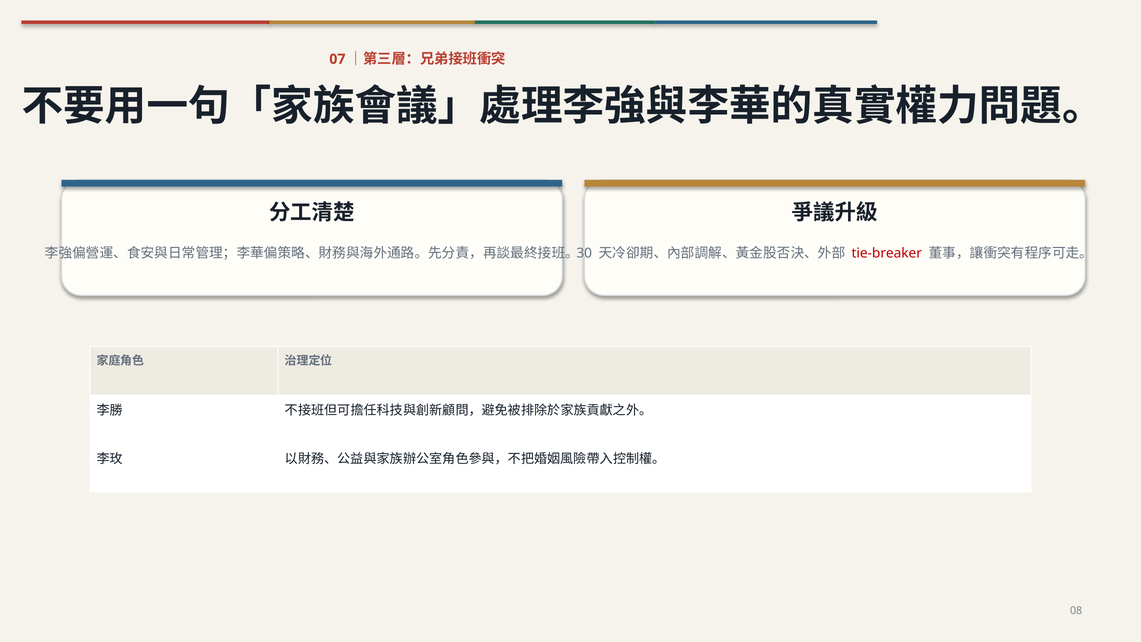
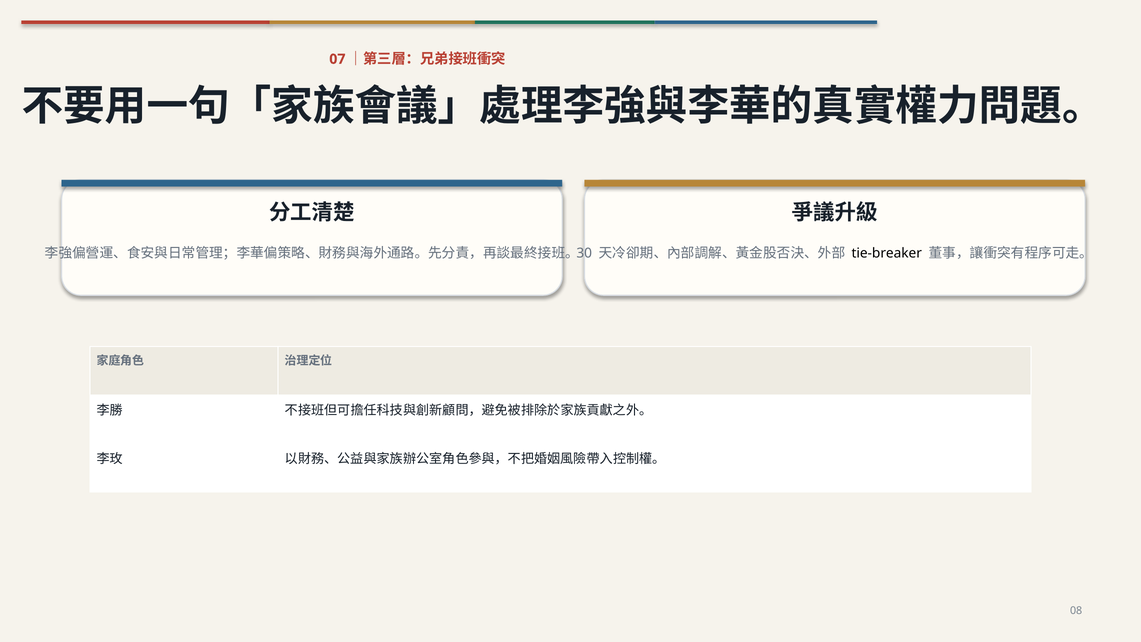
tie-breaker colour: red -> black
